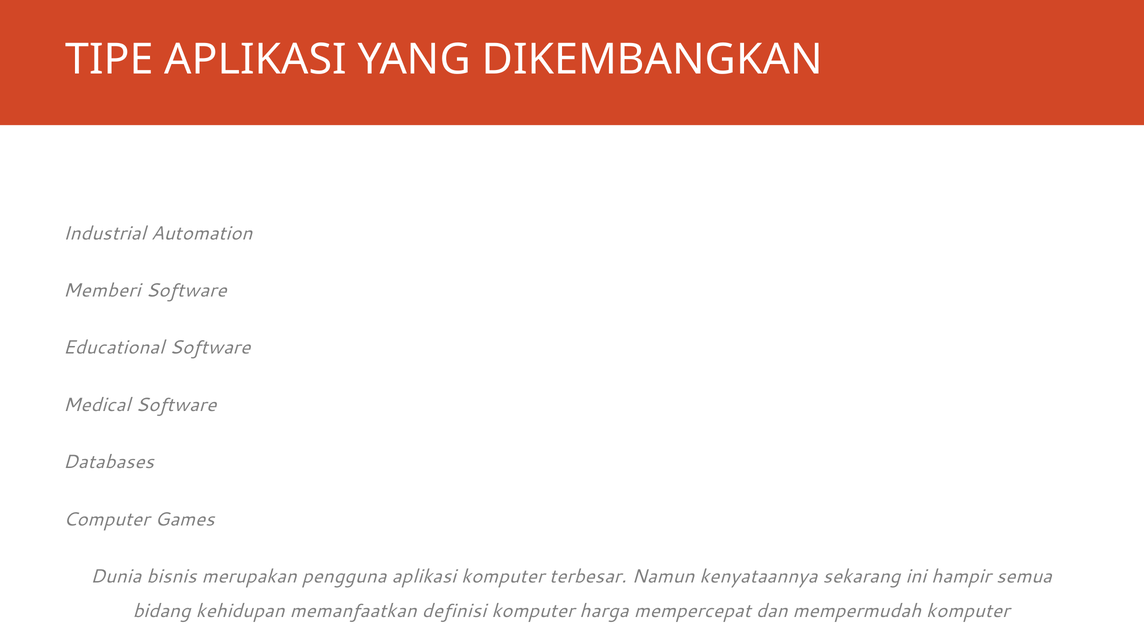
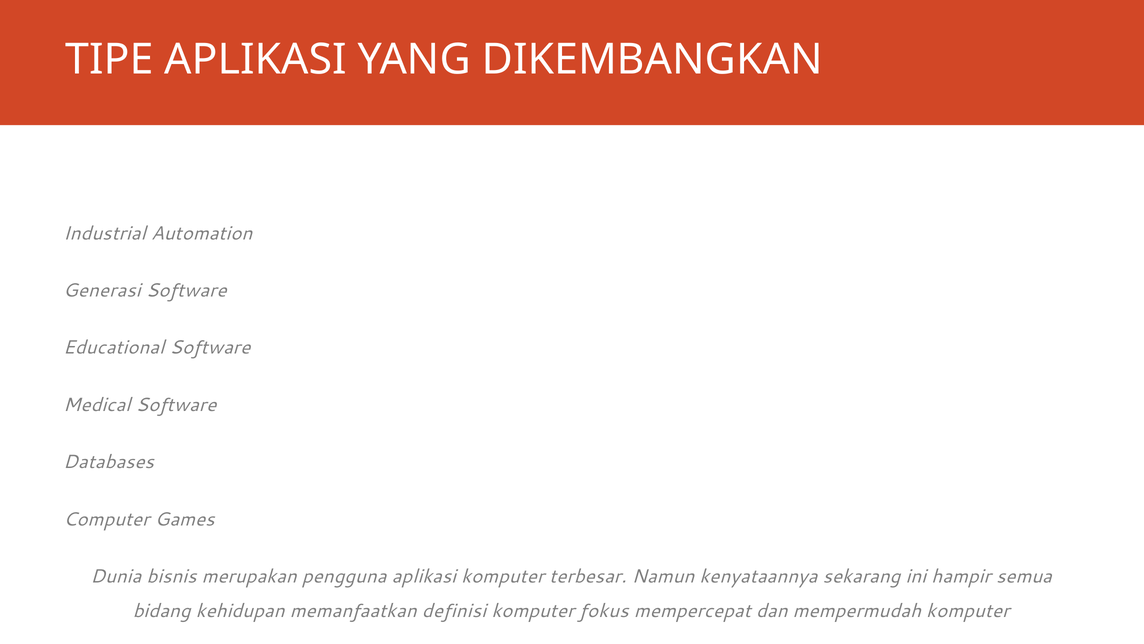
Memberi: Memberi -> Generasi
harga: harga -> fokus
